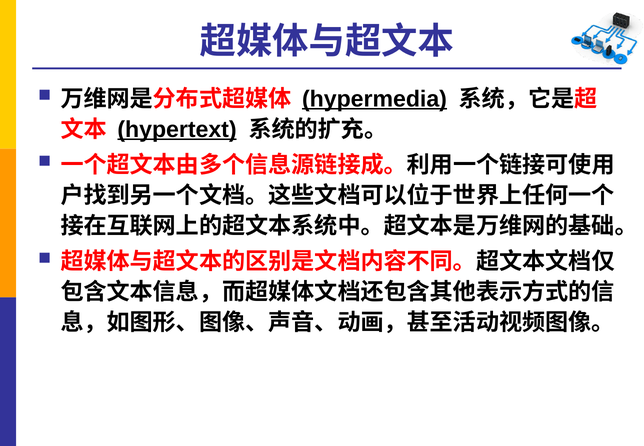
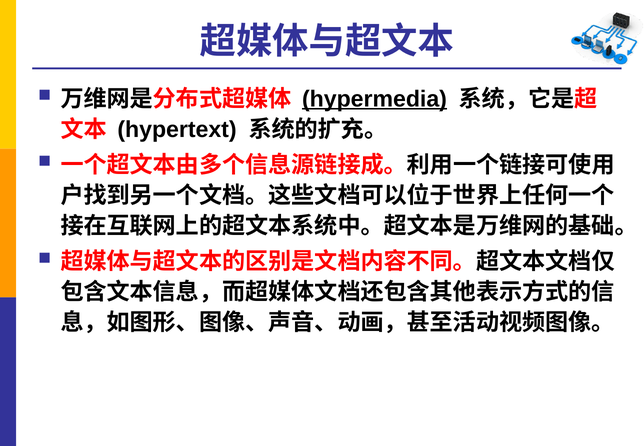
hypertext underline: present -> none
